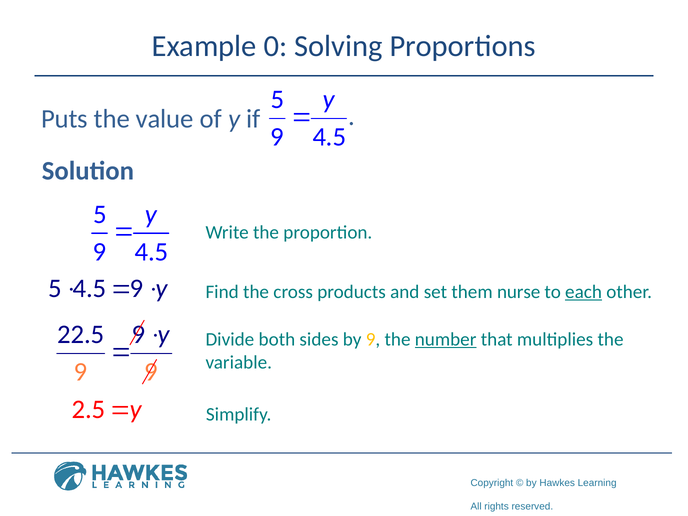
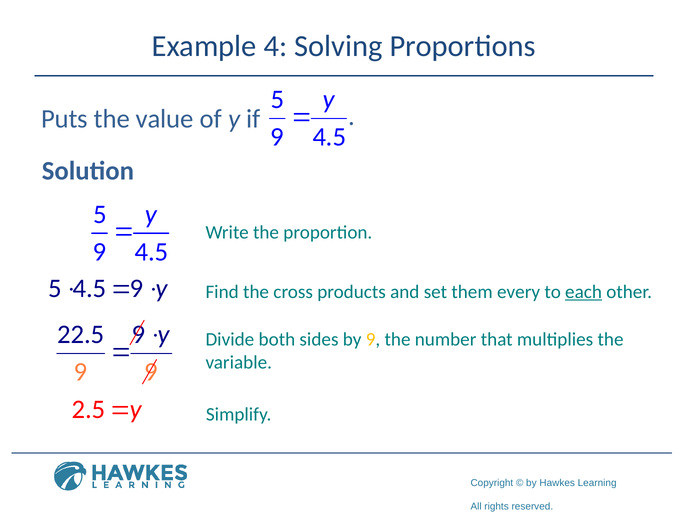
0: 0 -> 4
nurse: nurse -> every
number underline: present -> none
